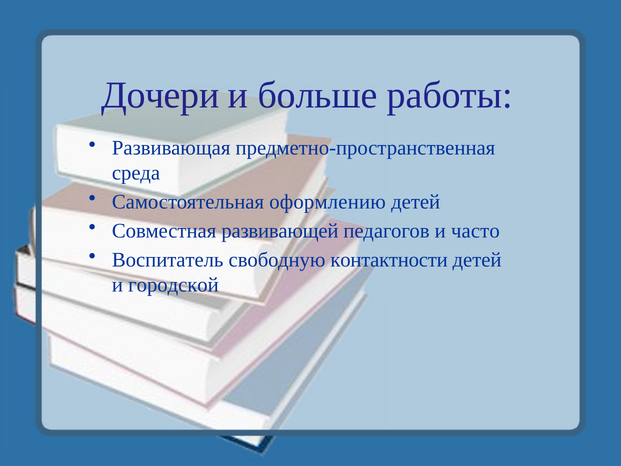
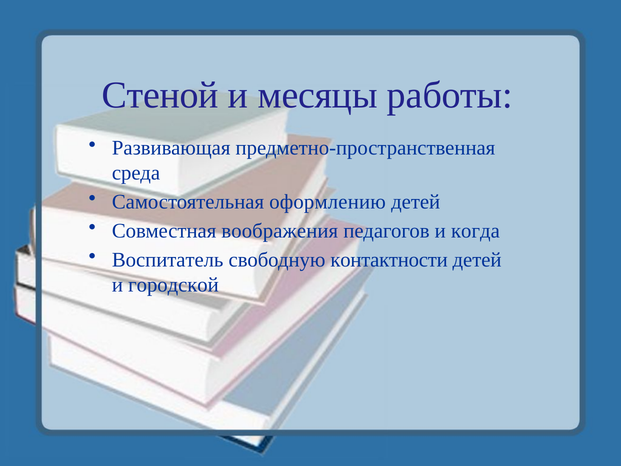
Дочери: Дочери -> Стеной
больше: больше -> месяцы
развивающей: развивающей -> воображения
часто: часто -> когда
